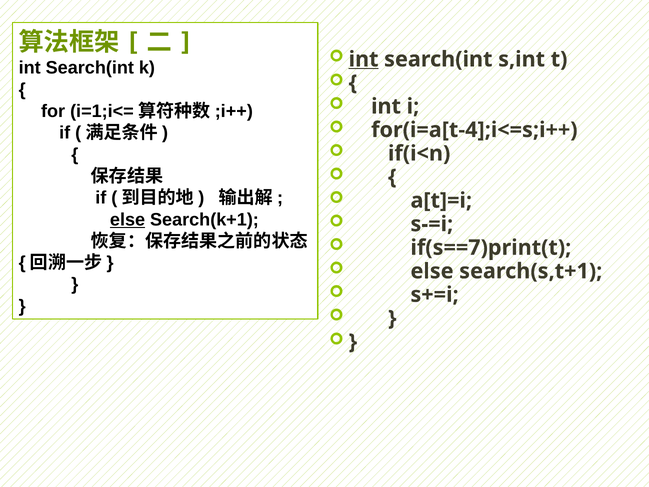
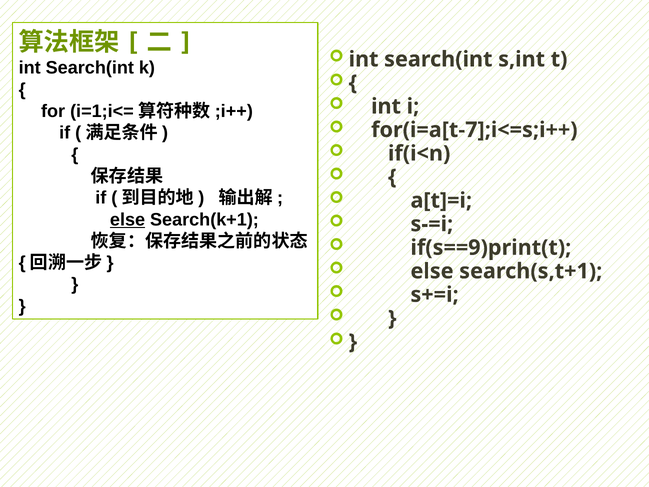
int at (364, 59) underline: present -> none
for(i=a[t-4];i<=s;i++: for(i=a[t-4];i<=s;i++ -> for(i=a[t-7];i<=s;i++
if(s==7)print(t: if(s==7)print(t -> if(s==9)print(t
